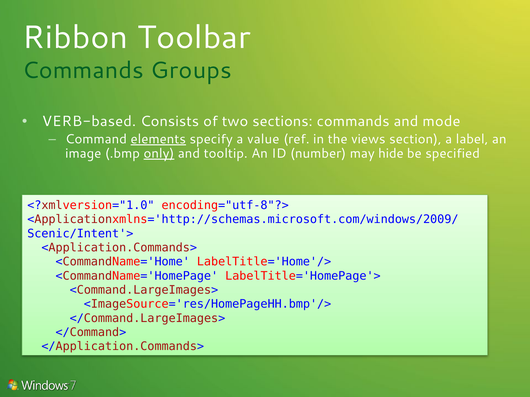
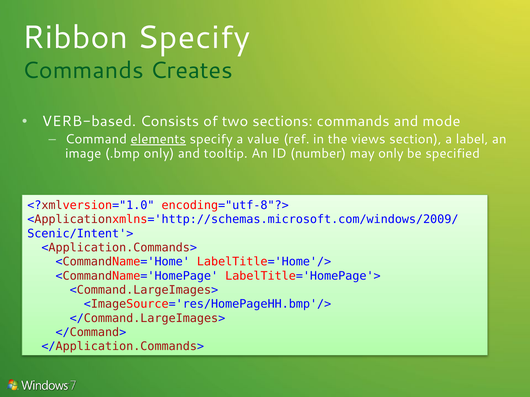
Ribbon Toolbar: Toolbar -> Specify
Groups: Groups -> Creates
only at (159, 154) underline: present -> none
may hide: hide -> only
